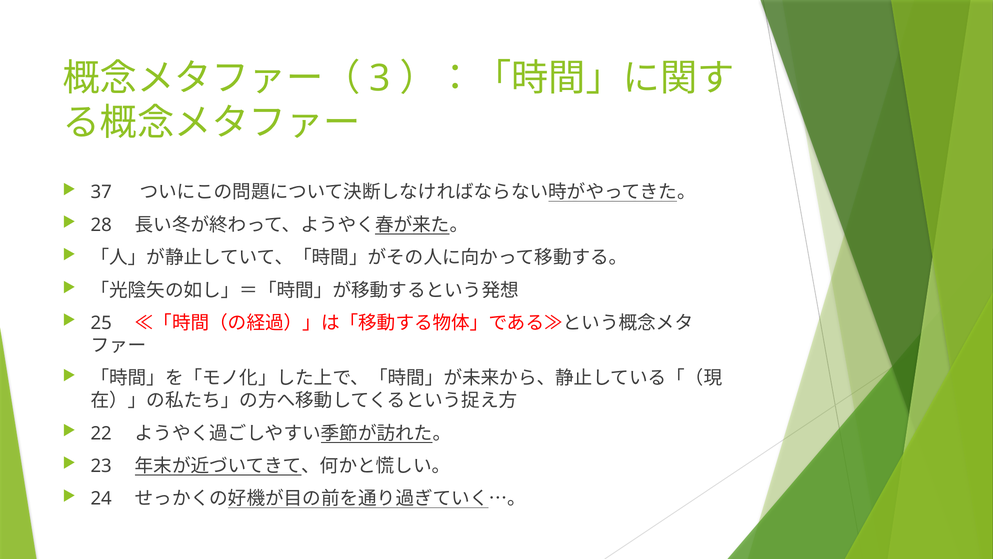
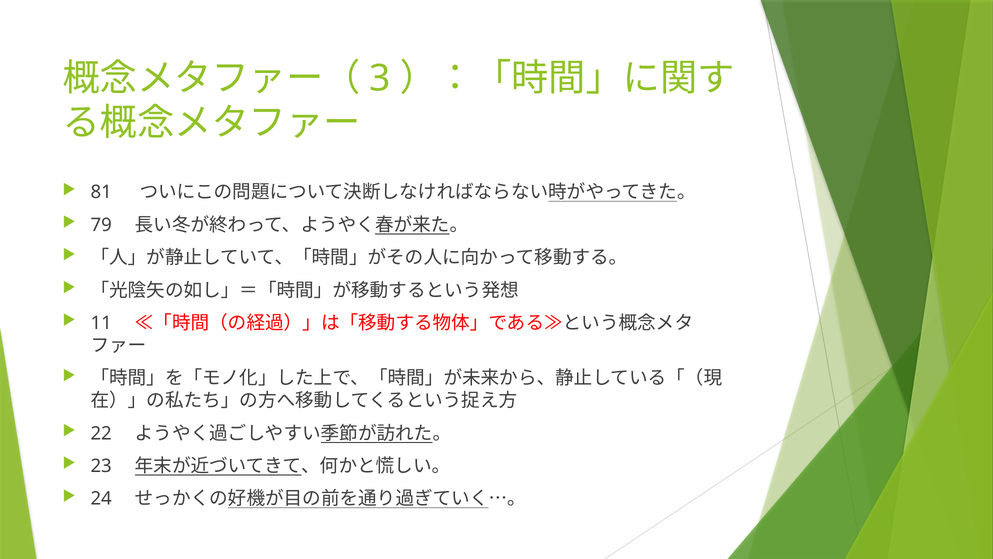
37: 37 -> 81
28: 28 -> 79
25: 25 -> 11
